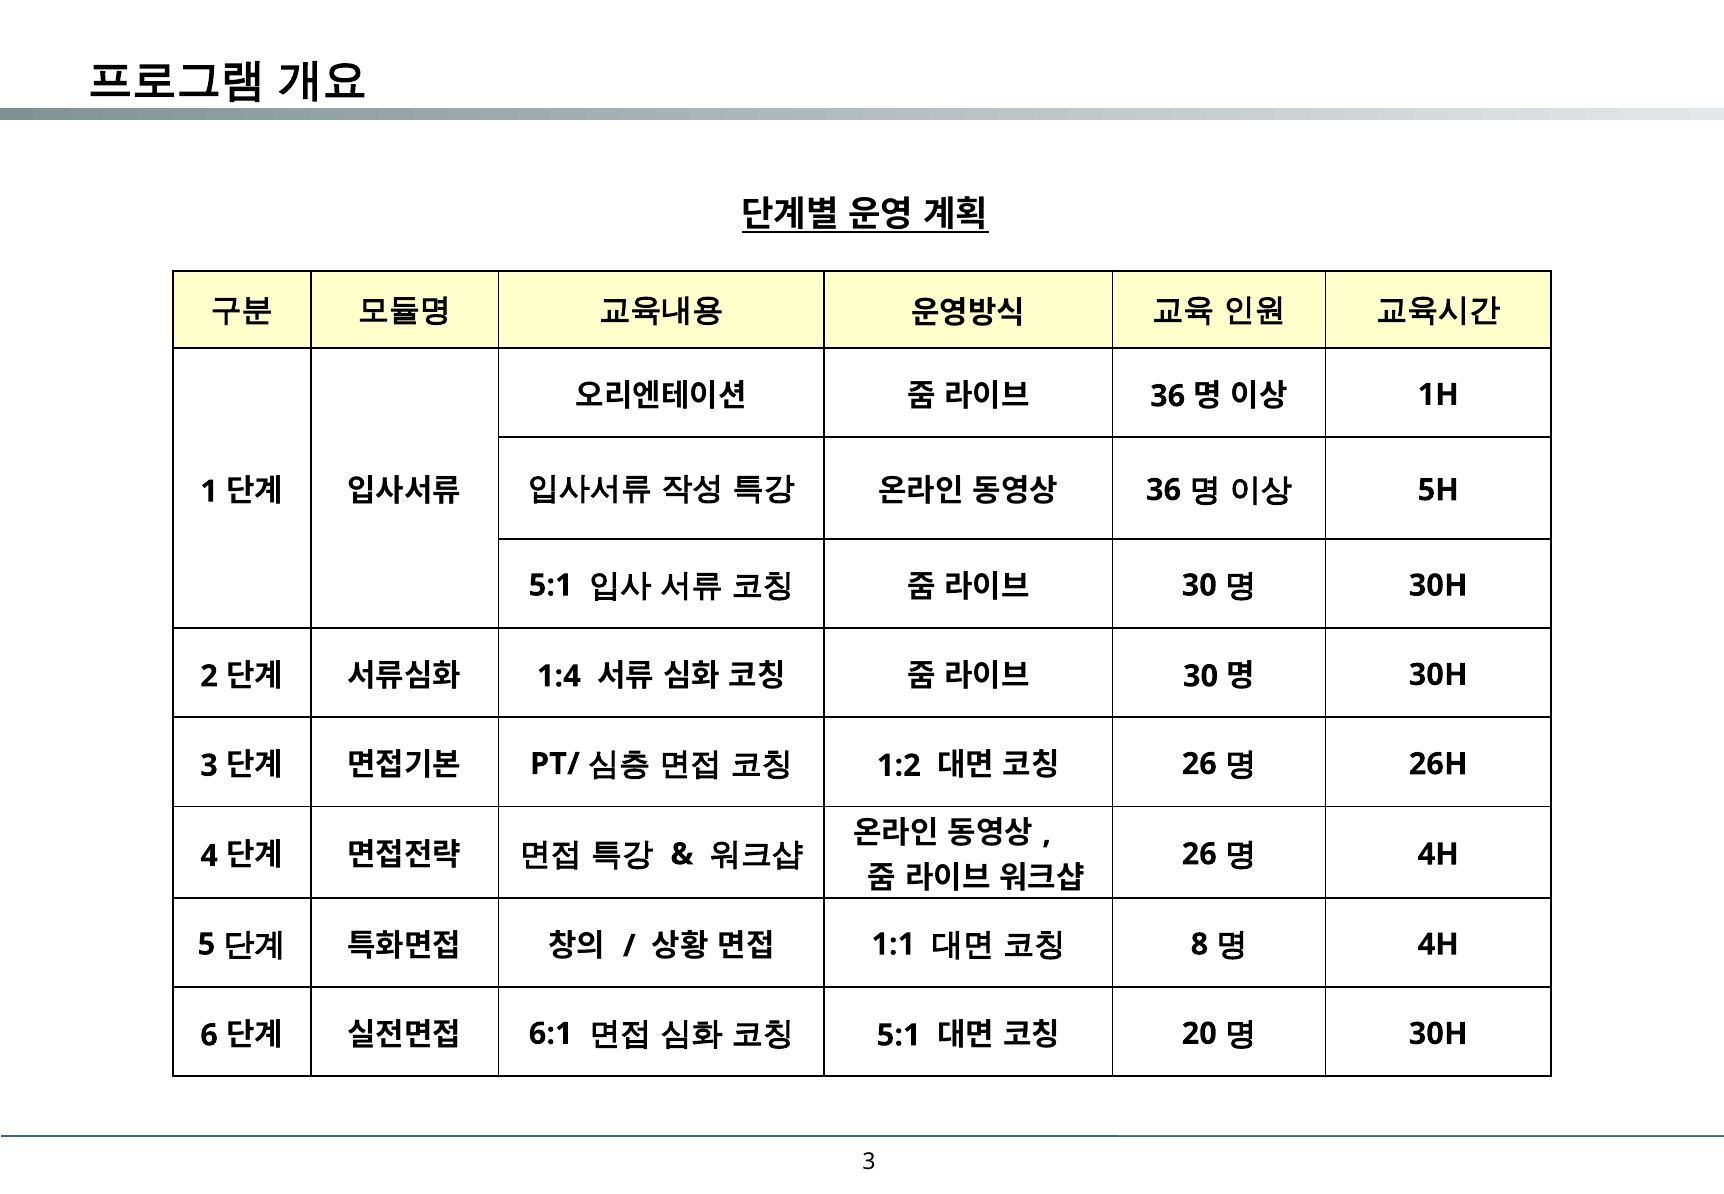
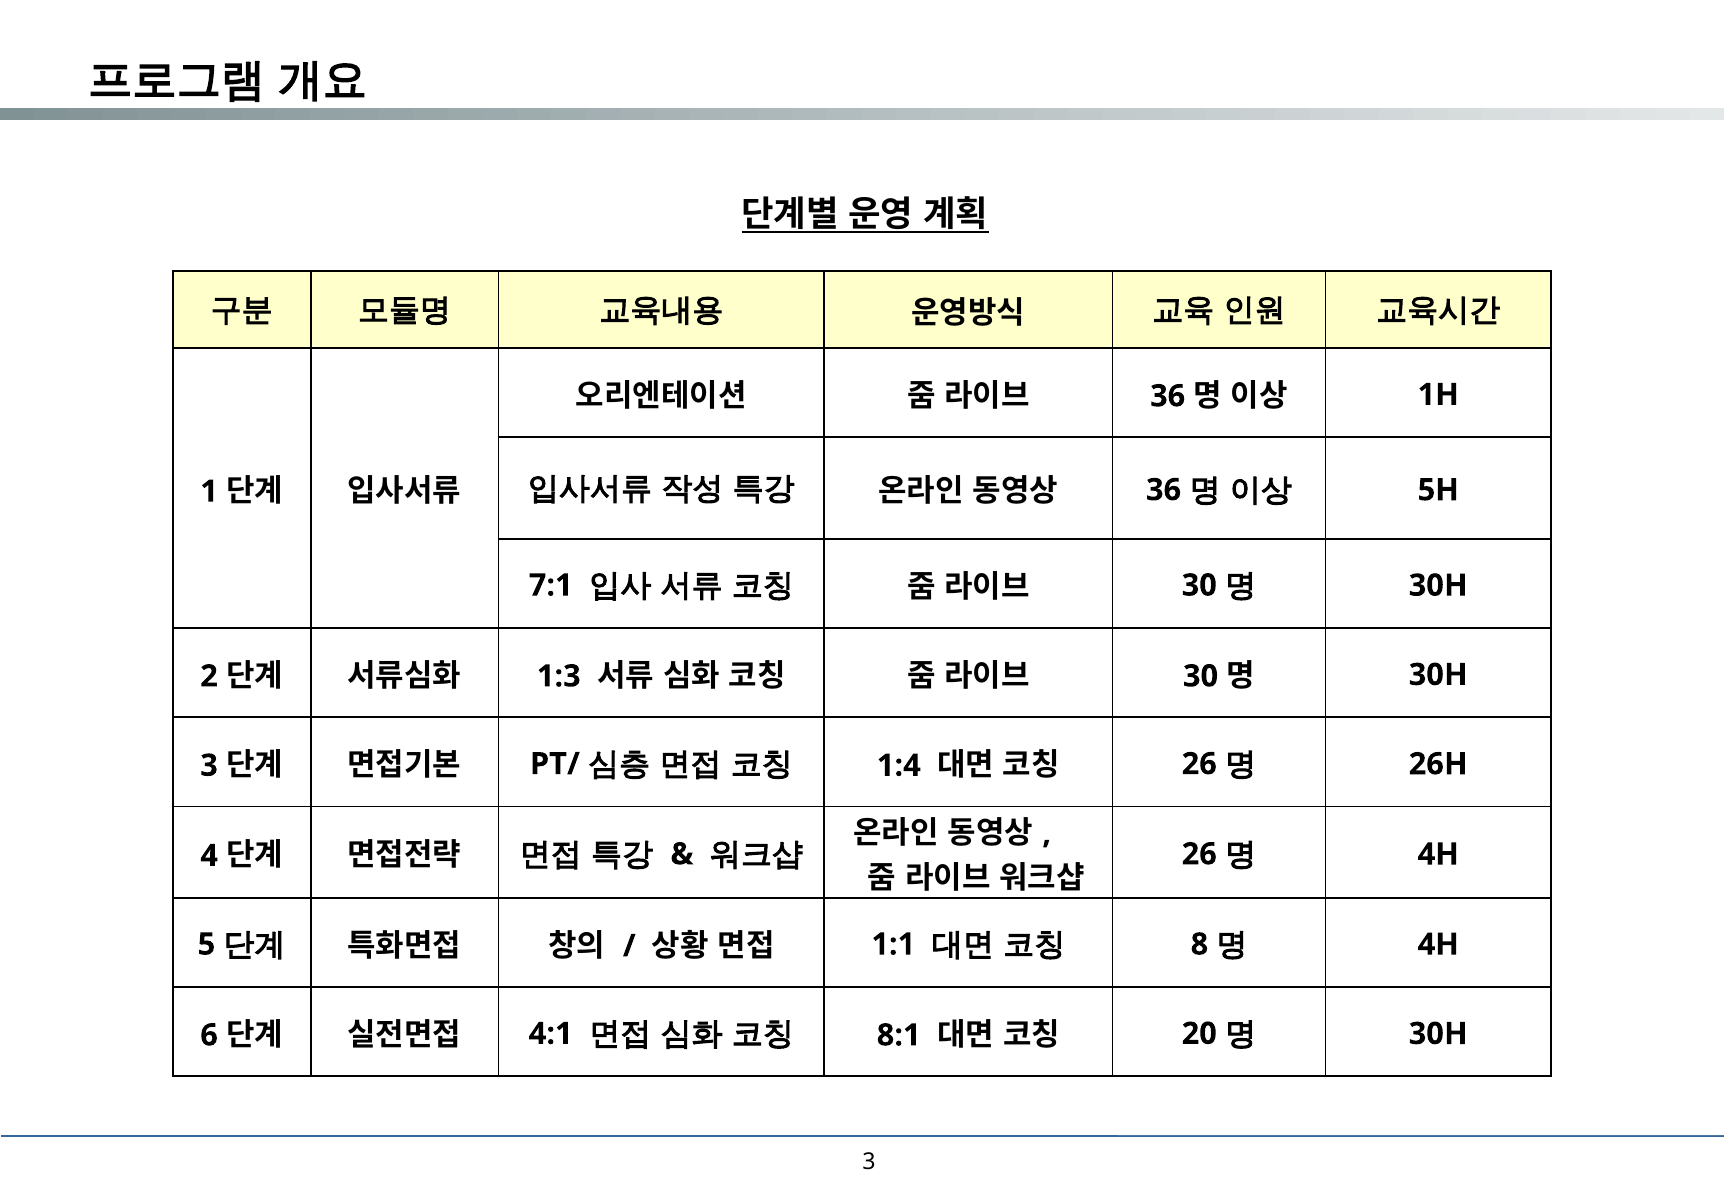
5:1 at (551, 585): 5:1 -> 7:1
1:4: 1:4 -> 1:3
1:2: 1:2 -> 1:4
6:1: 6:1 -> 4:1
5:1 at (899, 1035): 5:1 -> 8:1
